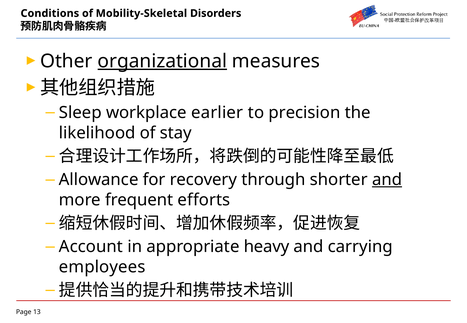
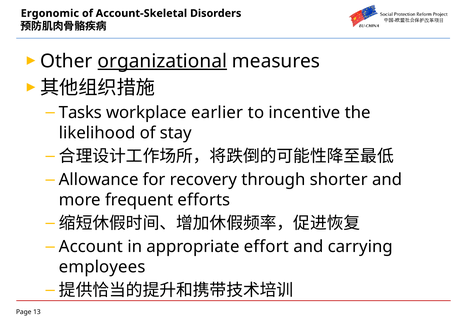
Conditions: Conditions -> Ergonomic
Mobility-Skeletal: Mobility-Skeletal -> Account-Skeletal
Sleep: Sleep -> Tasks
precision: precision -> incentive
and at (387, 180) underline: present -> none
heavy: heavy -> effort
